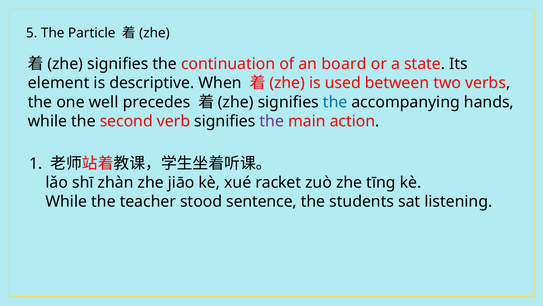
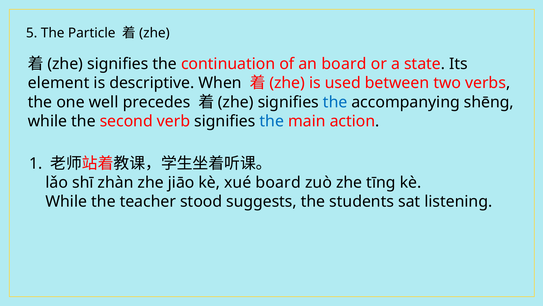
hands: hands -> shēng
the at (272, 121) colour: purple -> blue
xué racket: racket -> board
sentence: sentence -> suggests
